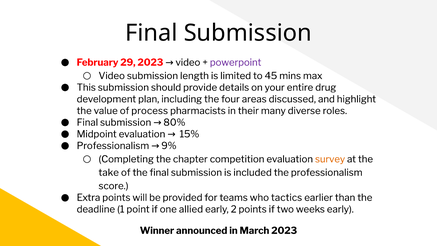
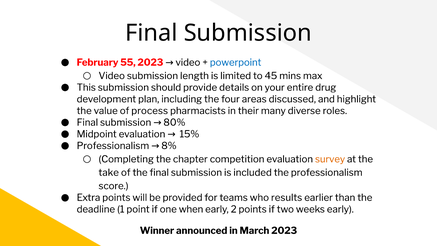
29: 29 -> 55
powerpoint colour: purple -> blue
9%: 9% -> 8%
tactics: tactics -> results
allied: allied -> when
